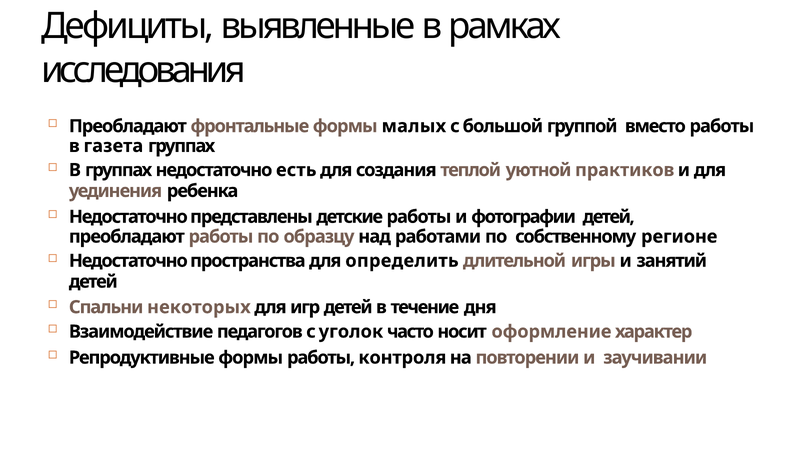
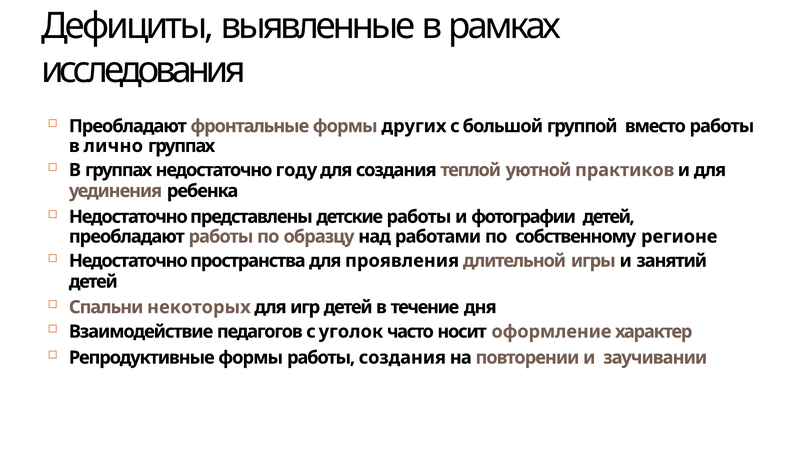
малых: малых -> других
газета: газета -> лично
есть: есть -> году
определить: определить -> проявления
работы контроля: контроля -> создания
